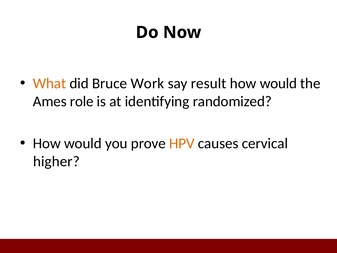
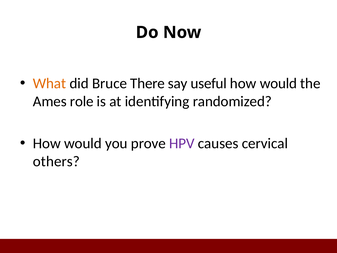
Work: Work -> There
result: result -> useful
HPV colour: orange -> purple
higher: higher -> others
